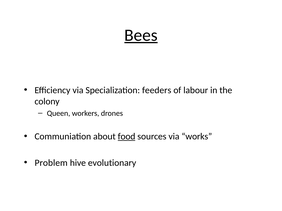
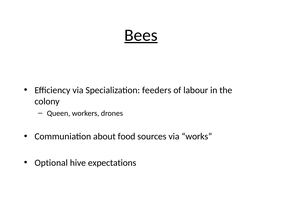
food underline: present -> none
Problem: Problem -> Optional
evolutionary: evolutionary -> expectations
